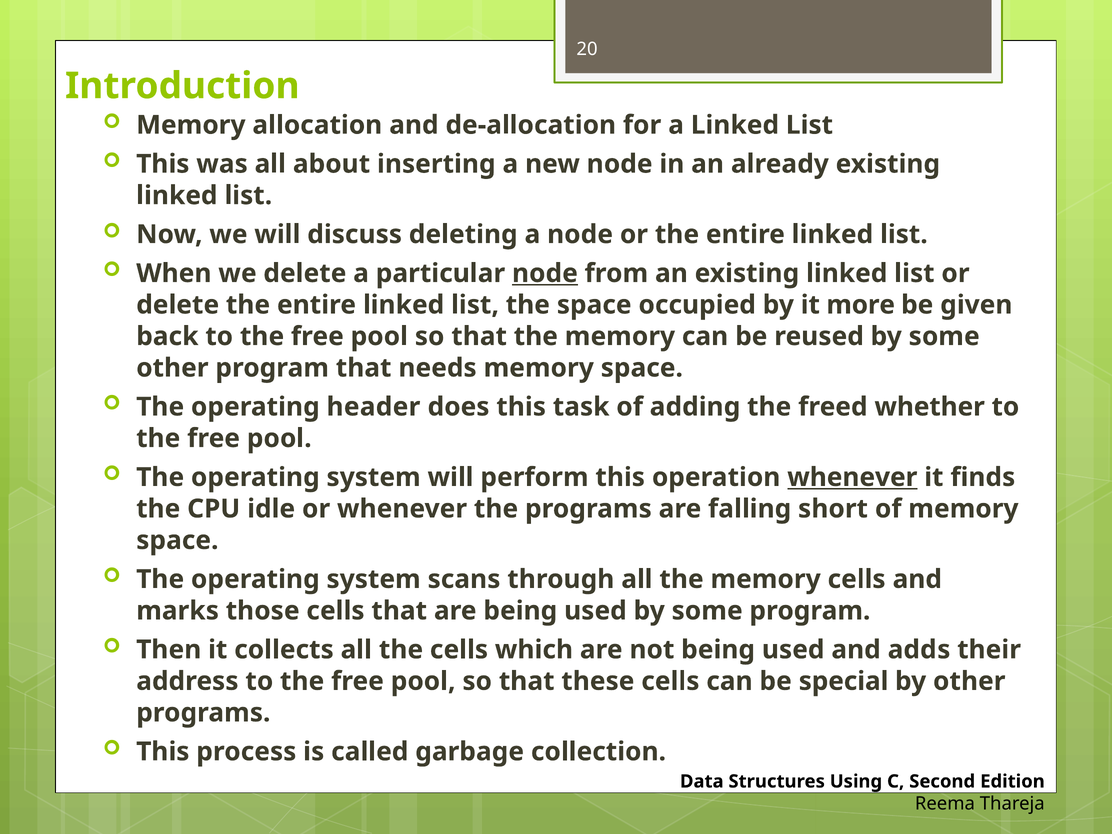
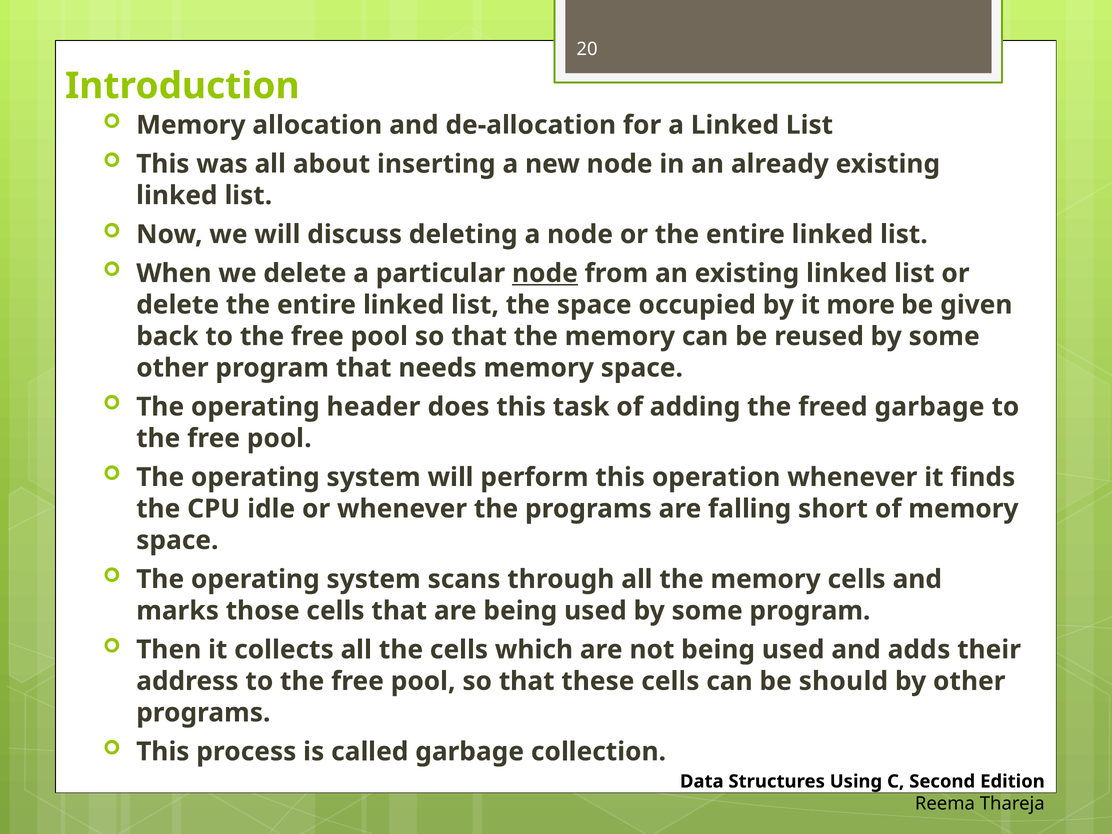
freed whether: whether -> garbage
whenever at (852, 477) underline: present -> none
special: special -> should
